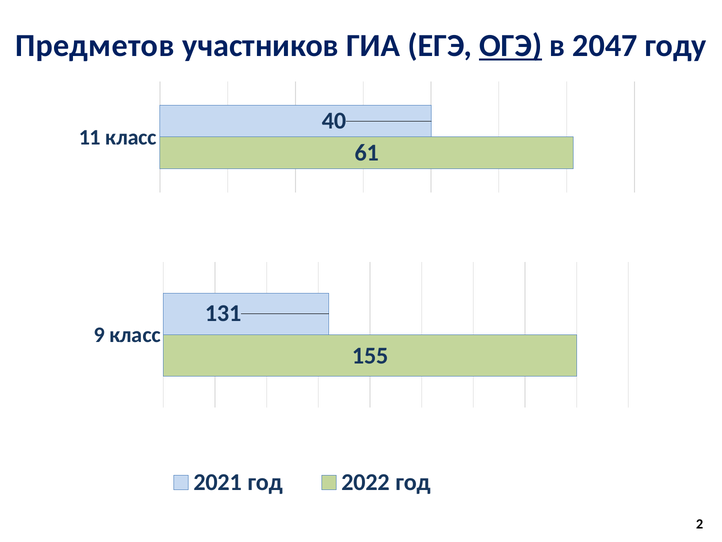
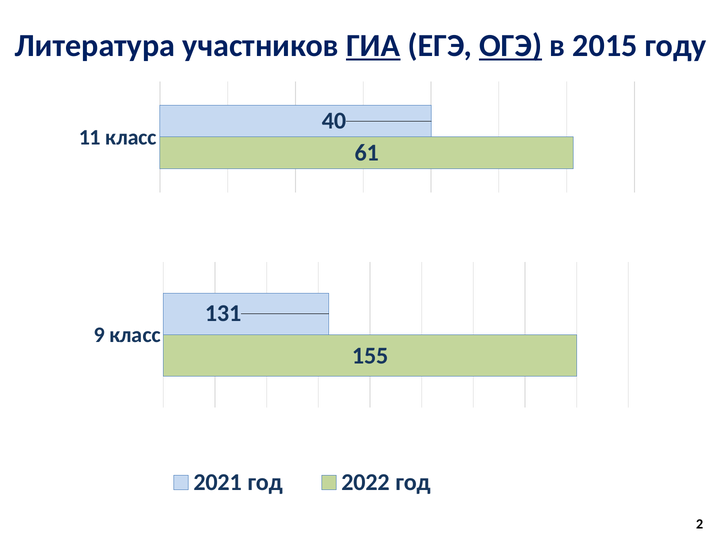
Предметов: Предметов -> Литература
ГИА underline: none -> present
2047: 2047 -> 2015
